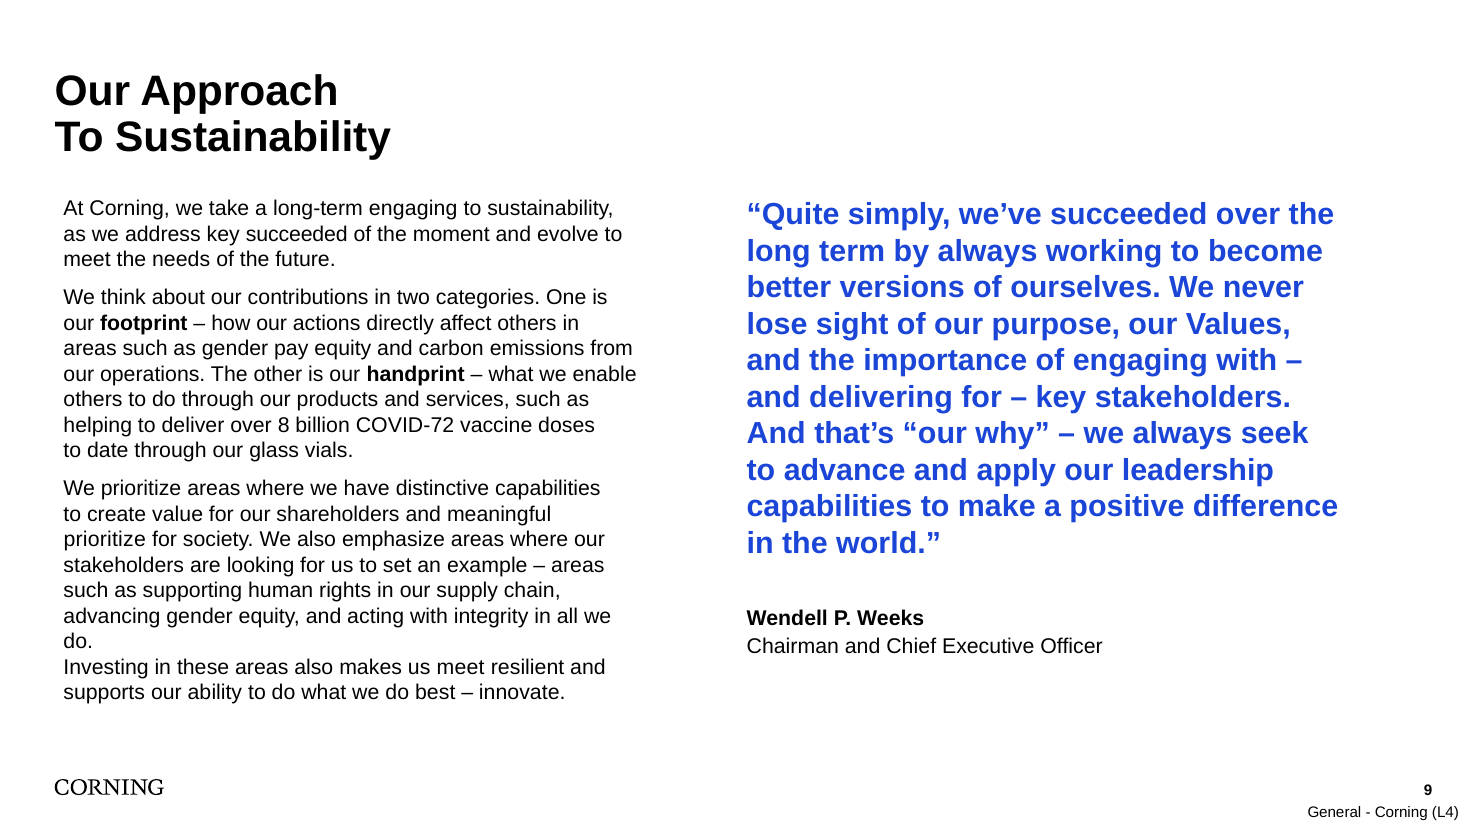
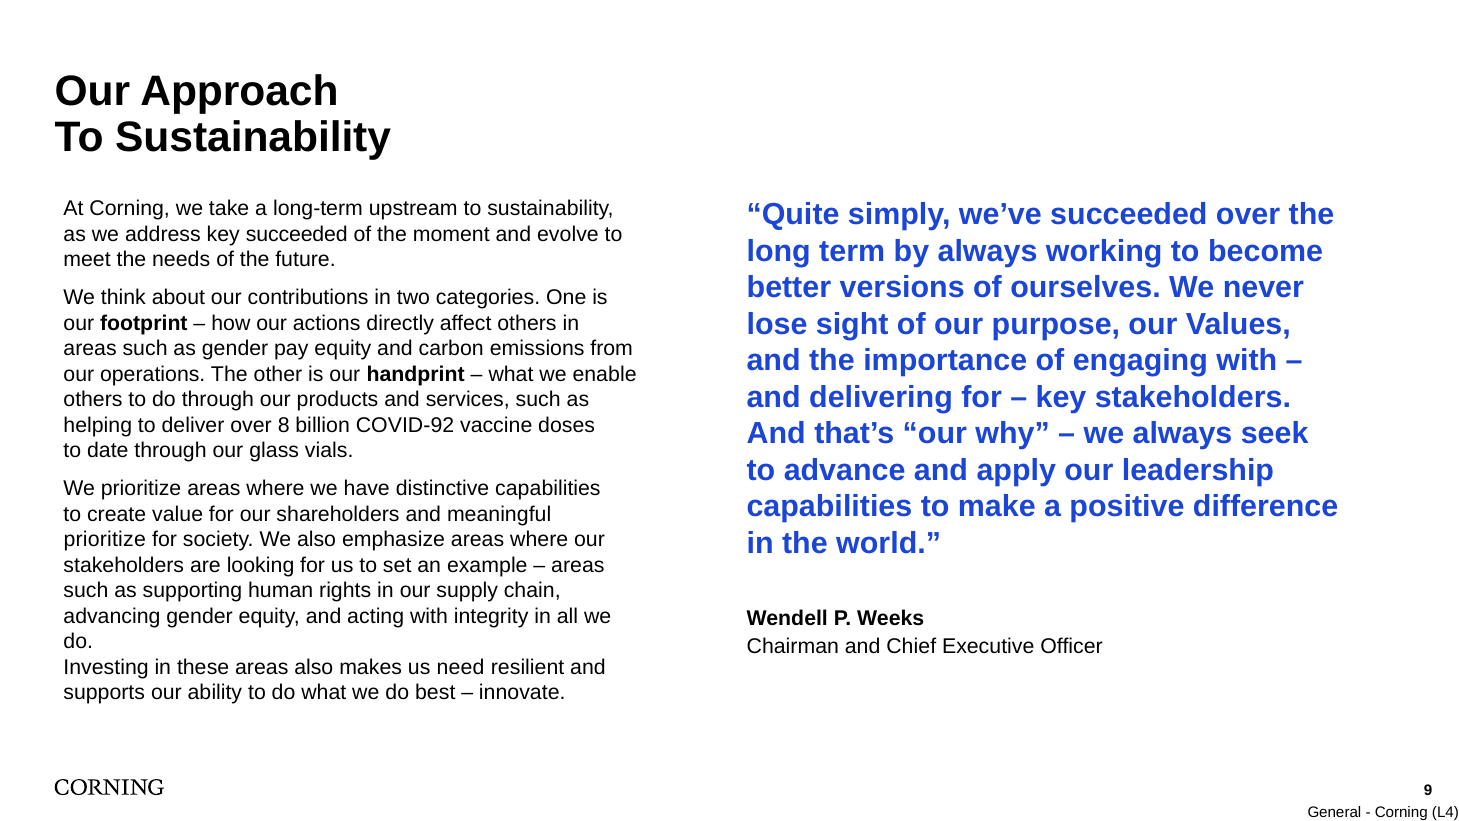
long-term engaging: engaging -> upstream
COVID-72: COVID-72 -> COVID-92
us meet: meet -> need
